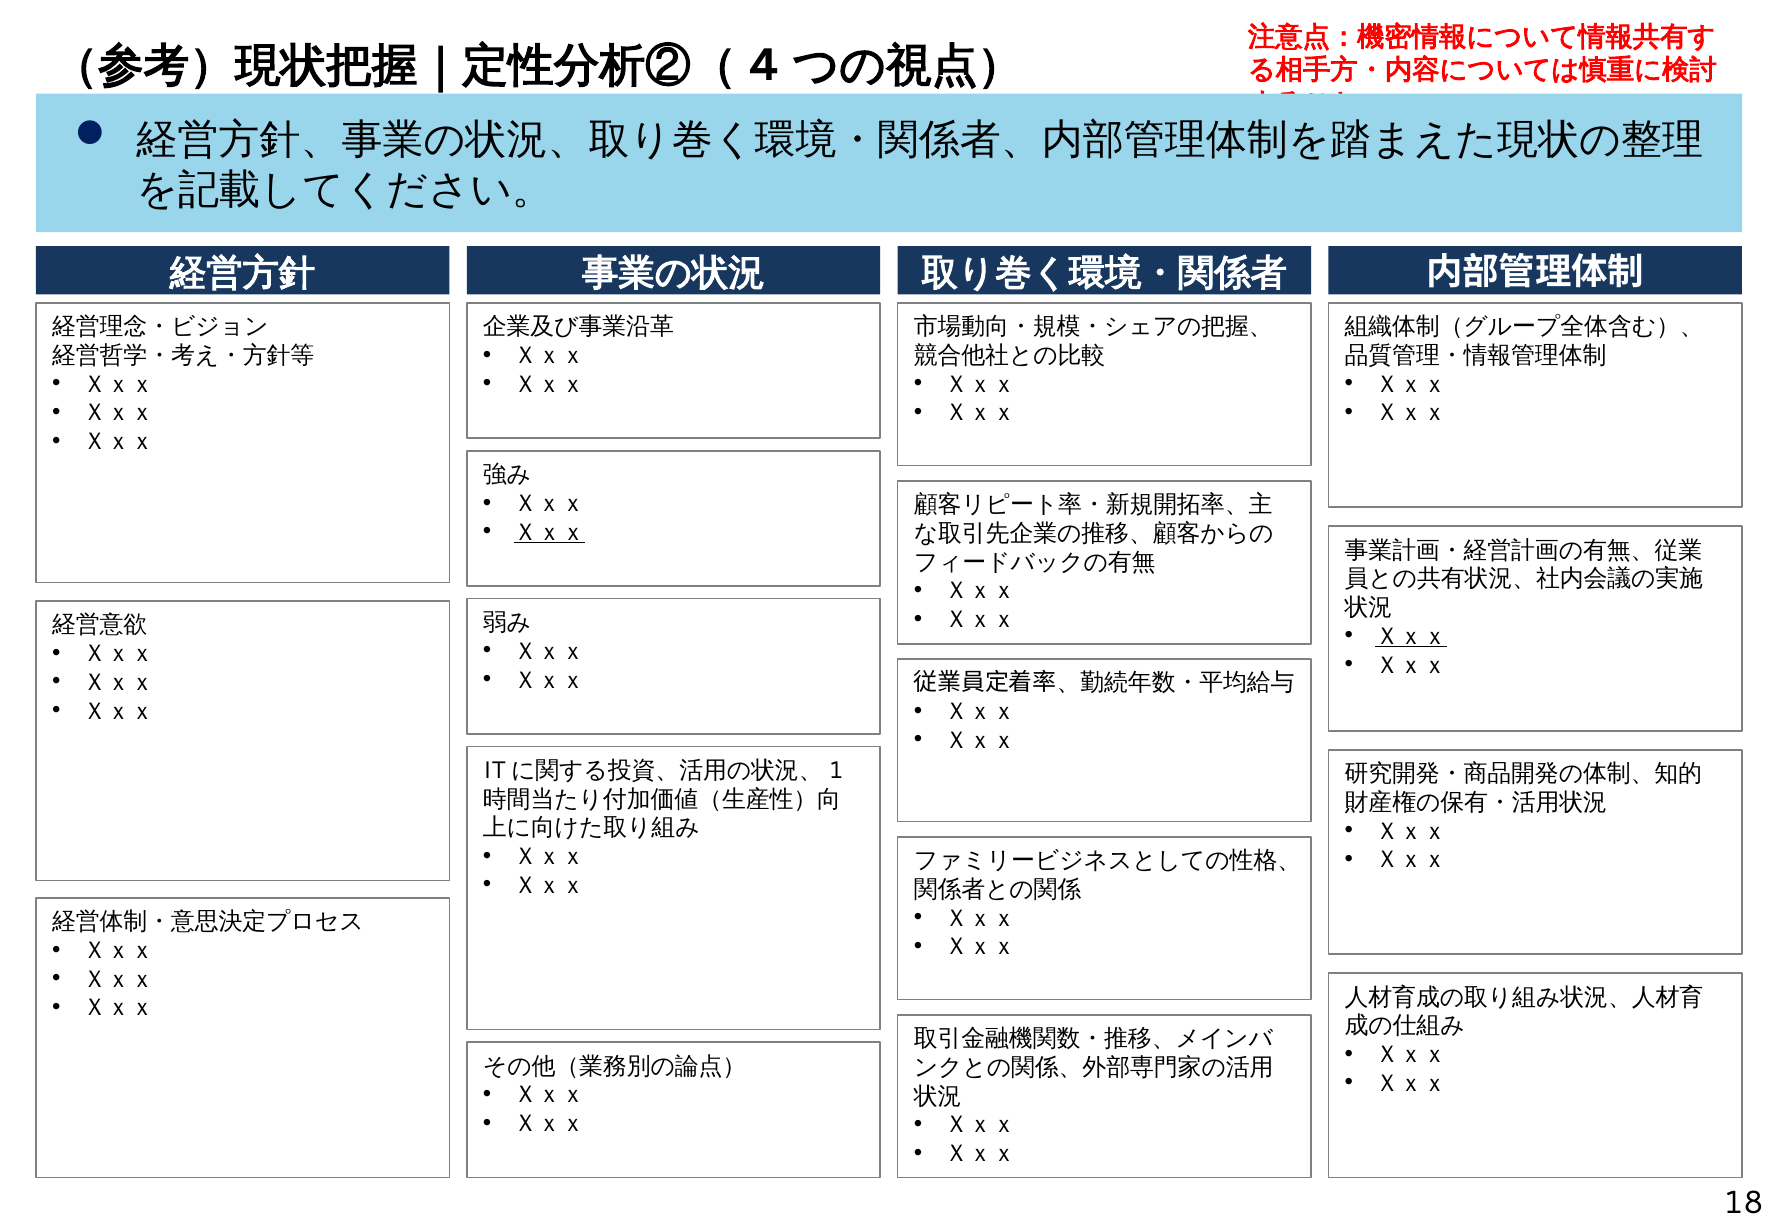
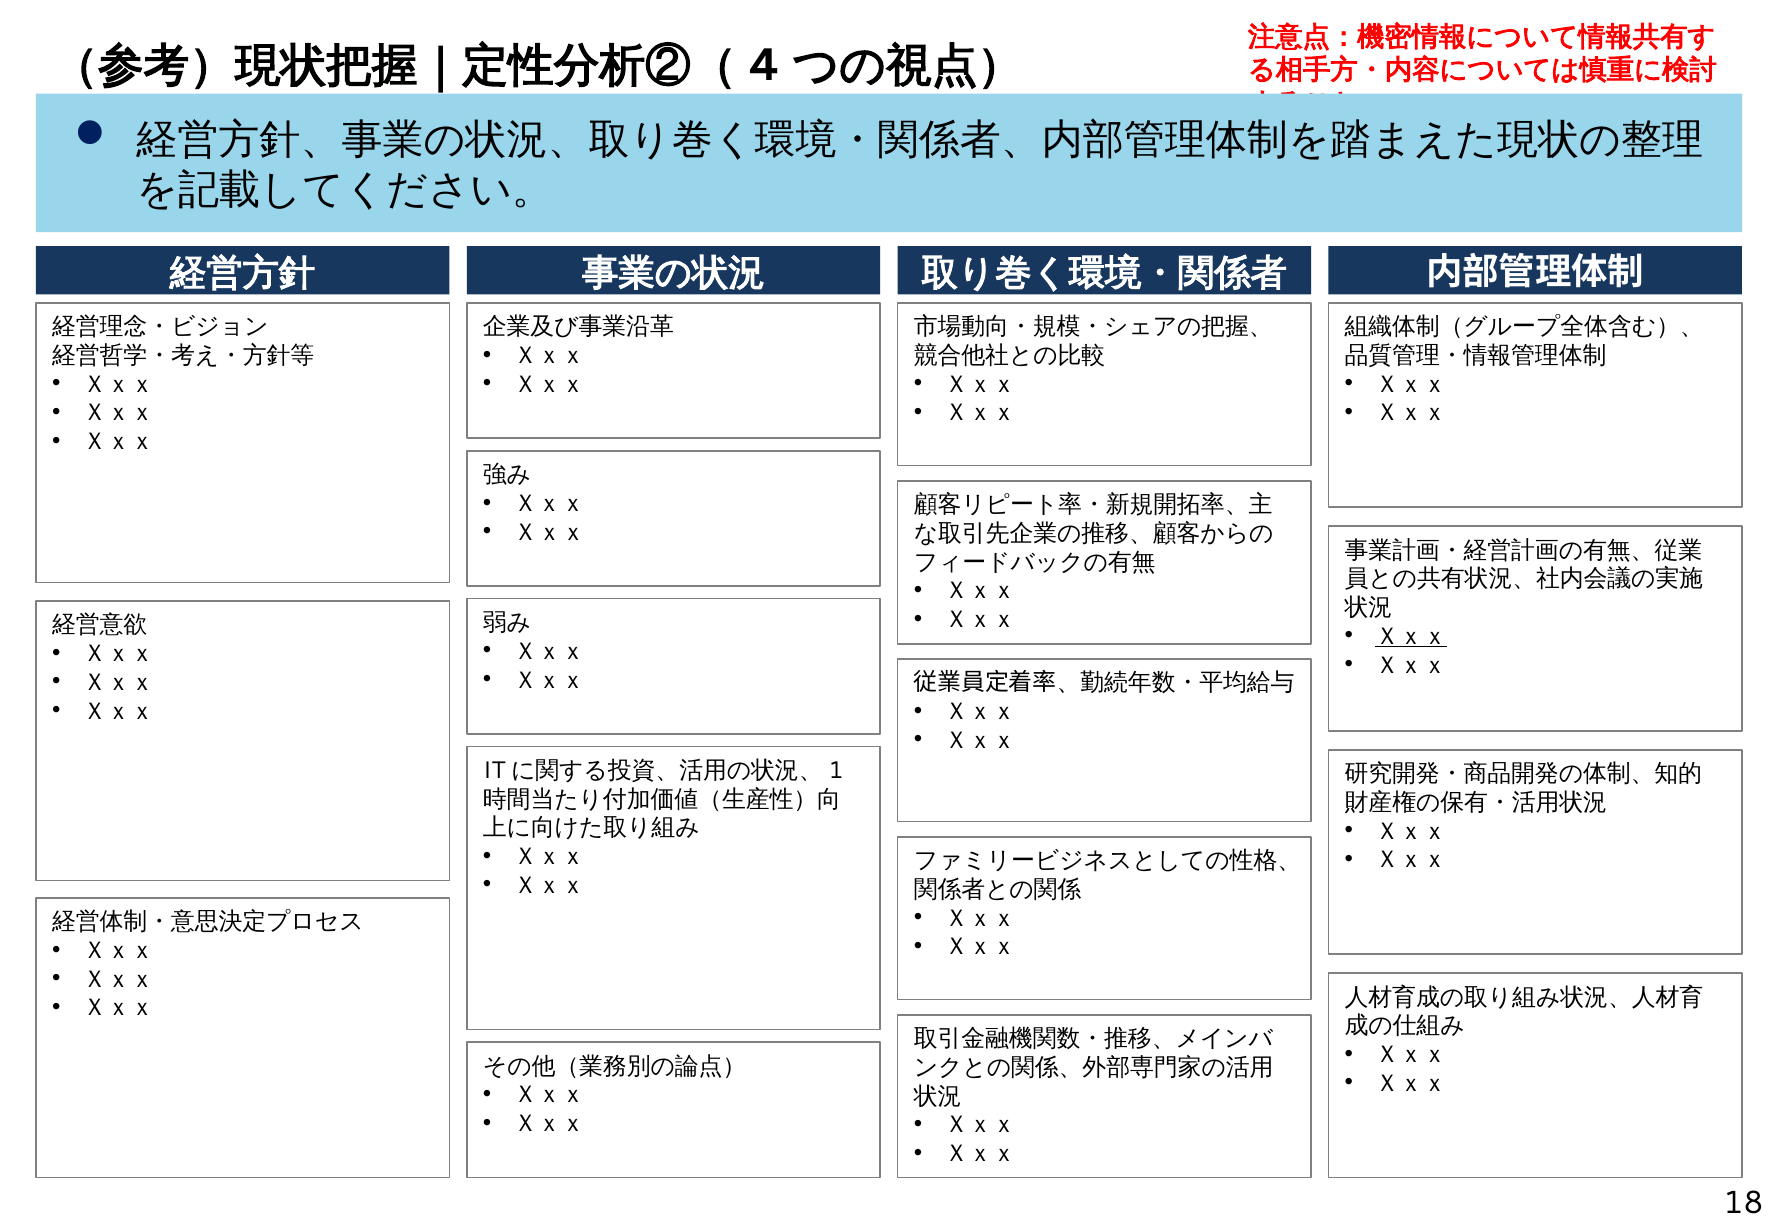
Ｘｘｘ at (549, 532) underline: present -> none
